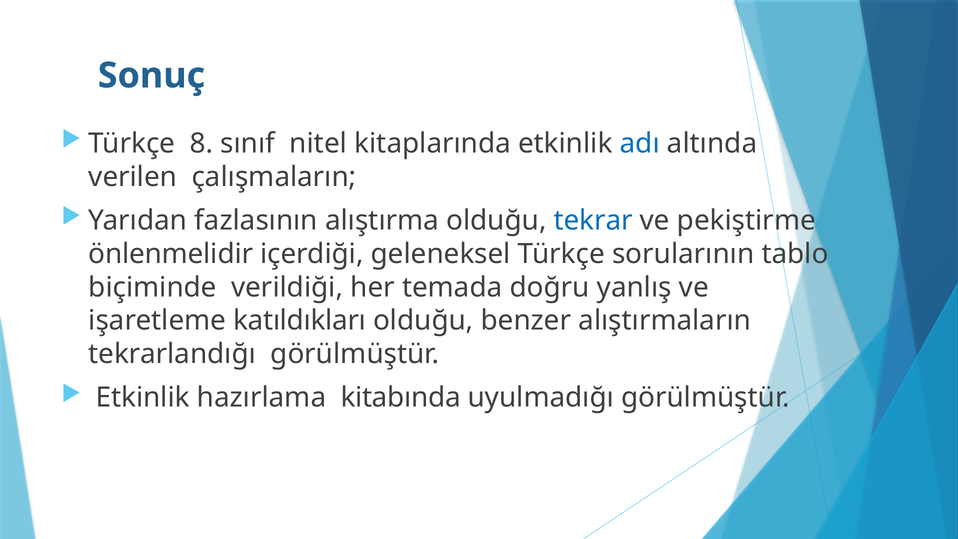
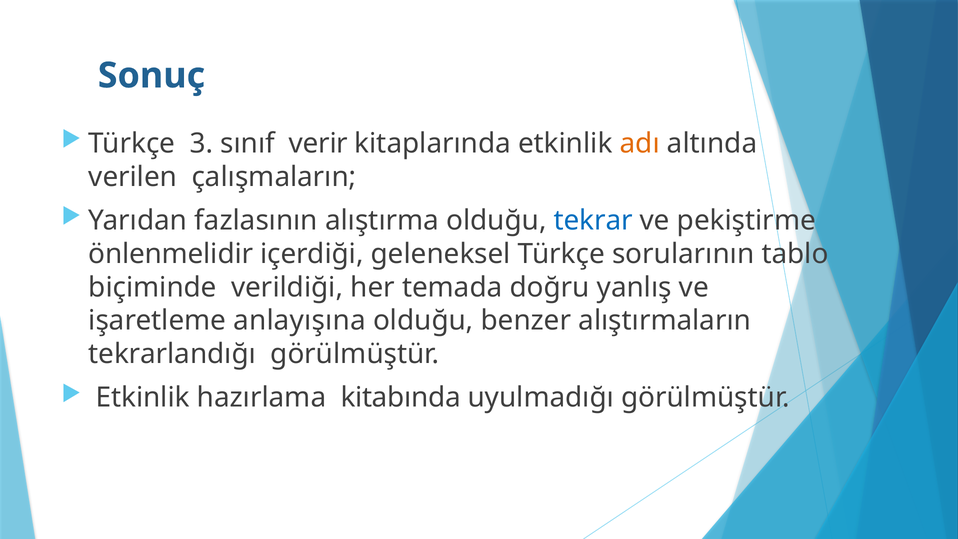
8: 8 -> 3
nitel: nitel -> verir
adı colour: blue -> orange
katıldıkları: katıldıkları -> anlayışına
